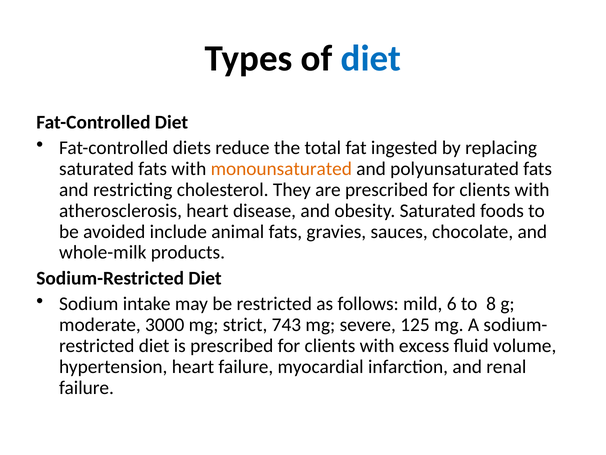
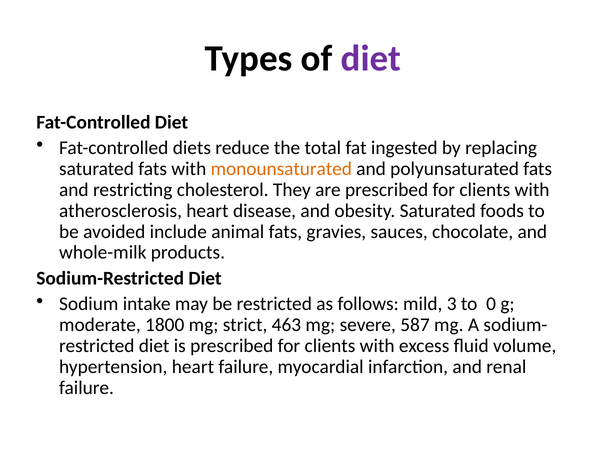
diet at (371, 59) colour: blue -> purple
6: 6 -> 3
8: 8 -> 0
3000: 3000 -> 1800
743: 743 -> 463
125: 125 -> 587
